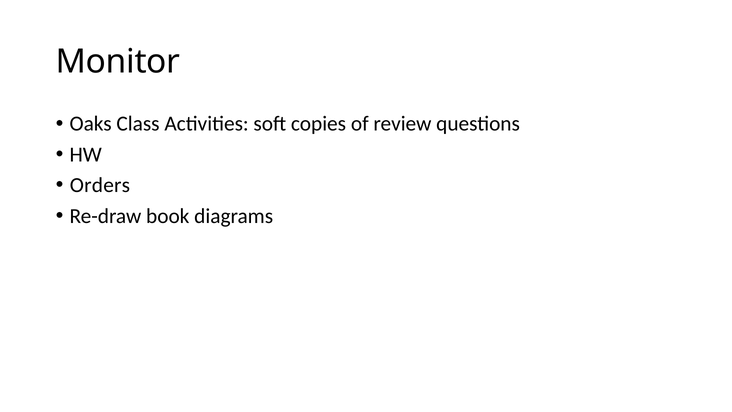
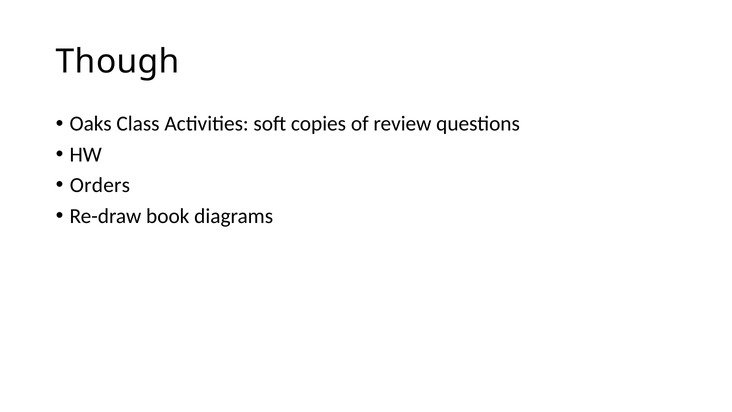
Monitor: Monitor -> Though
